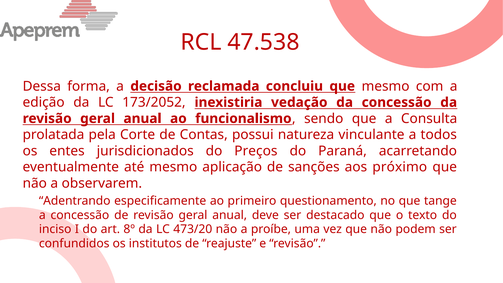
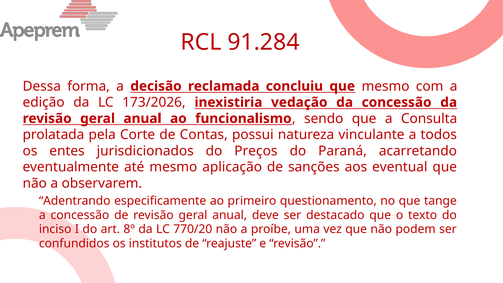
47.538: 47.538 -> 91.284
173/2052: 173/2052 -> 173/2026
próximo: próximo -> eventual
473/20: 473/20 -> 770/20
